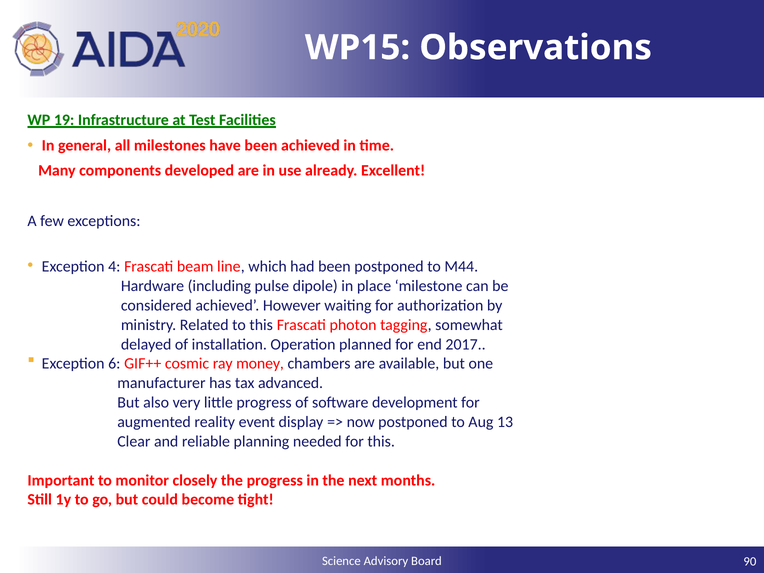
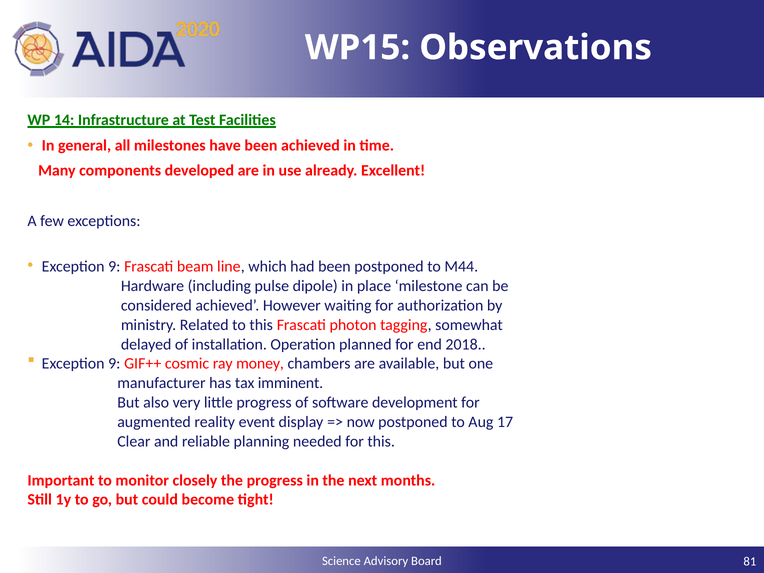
19: 19 -> 14
4 at (114, 267): 4 -> 9
2017: 2017 -> 2018
6 at (114, 364): 6 -> 9
advanced: advanced -> imminent
13: 13 -> 17
90: 90 -> 81
